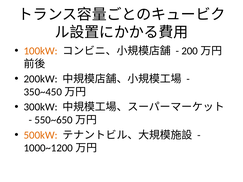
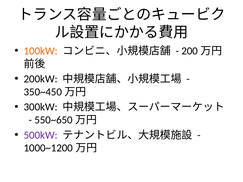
500kW colour: orange -> purple
